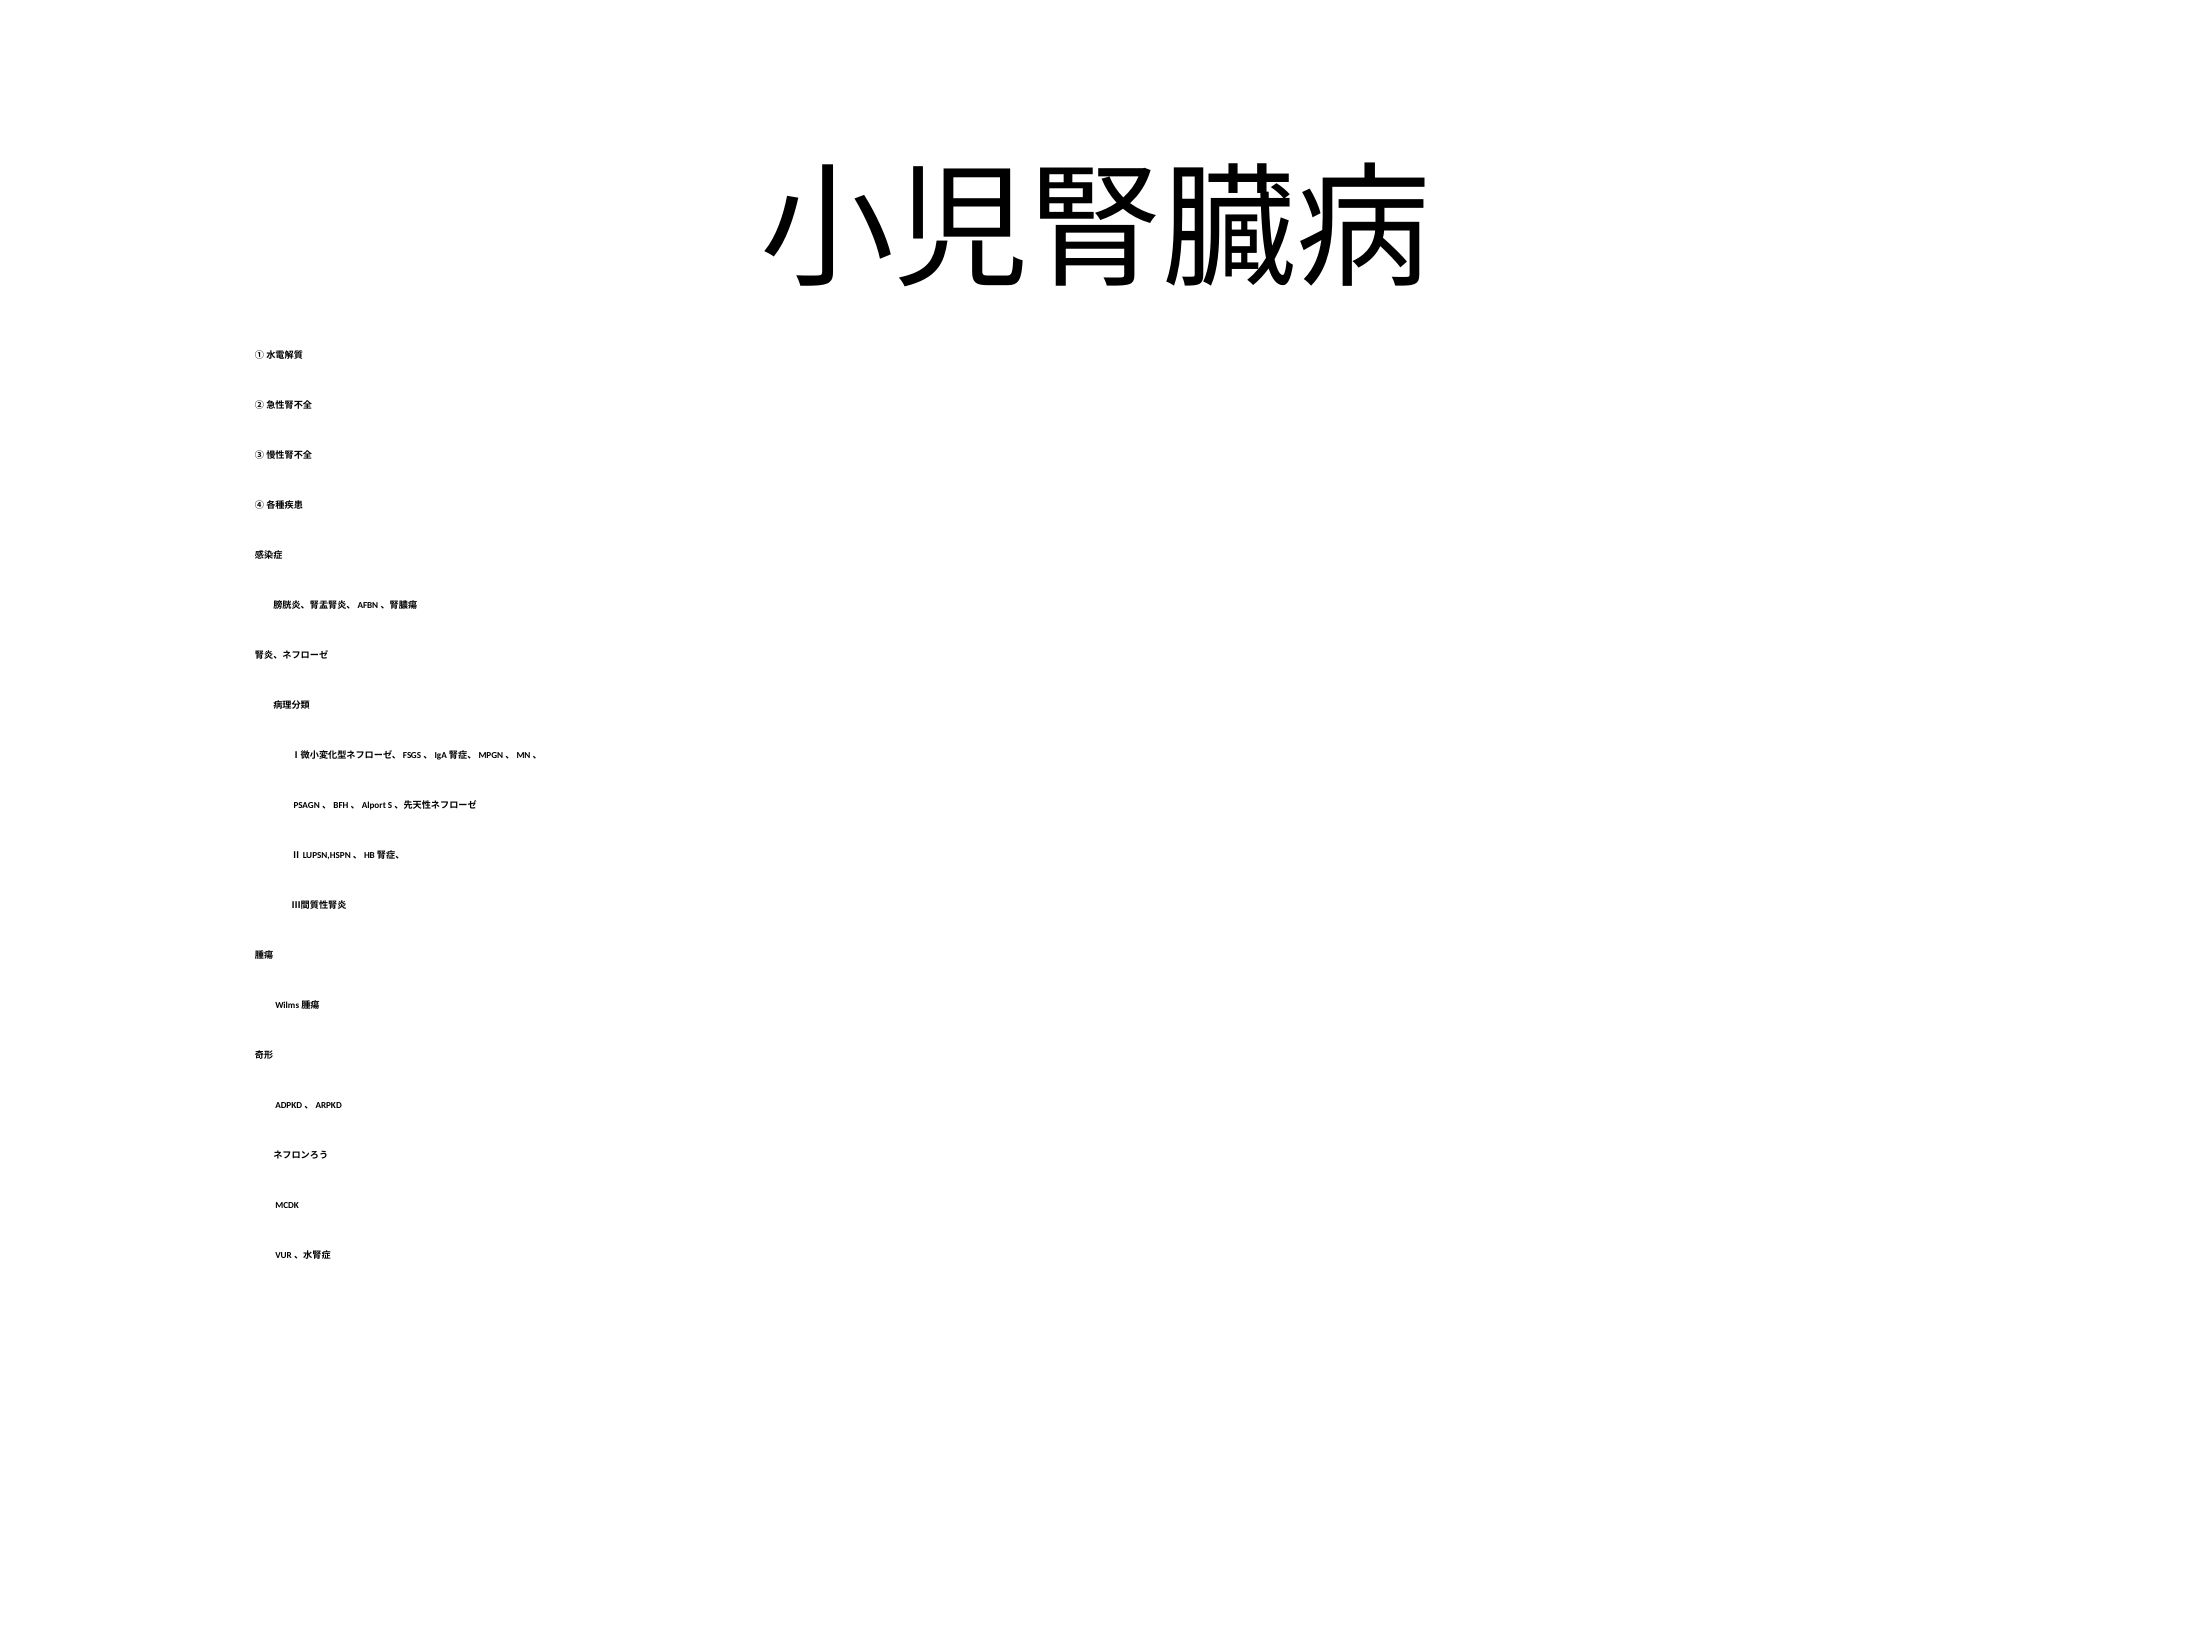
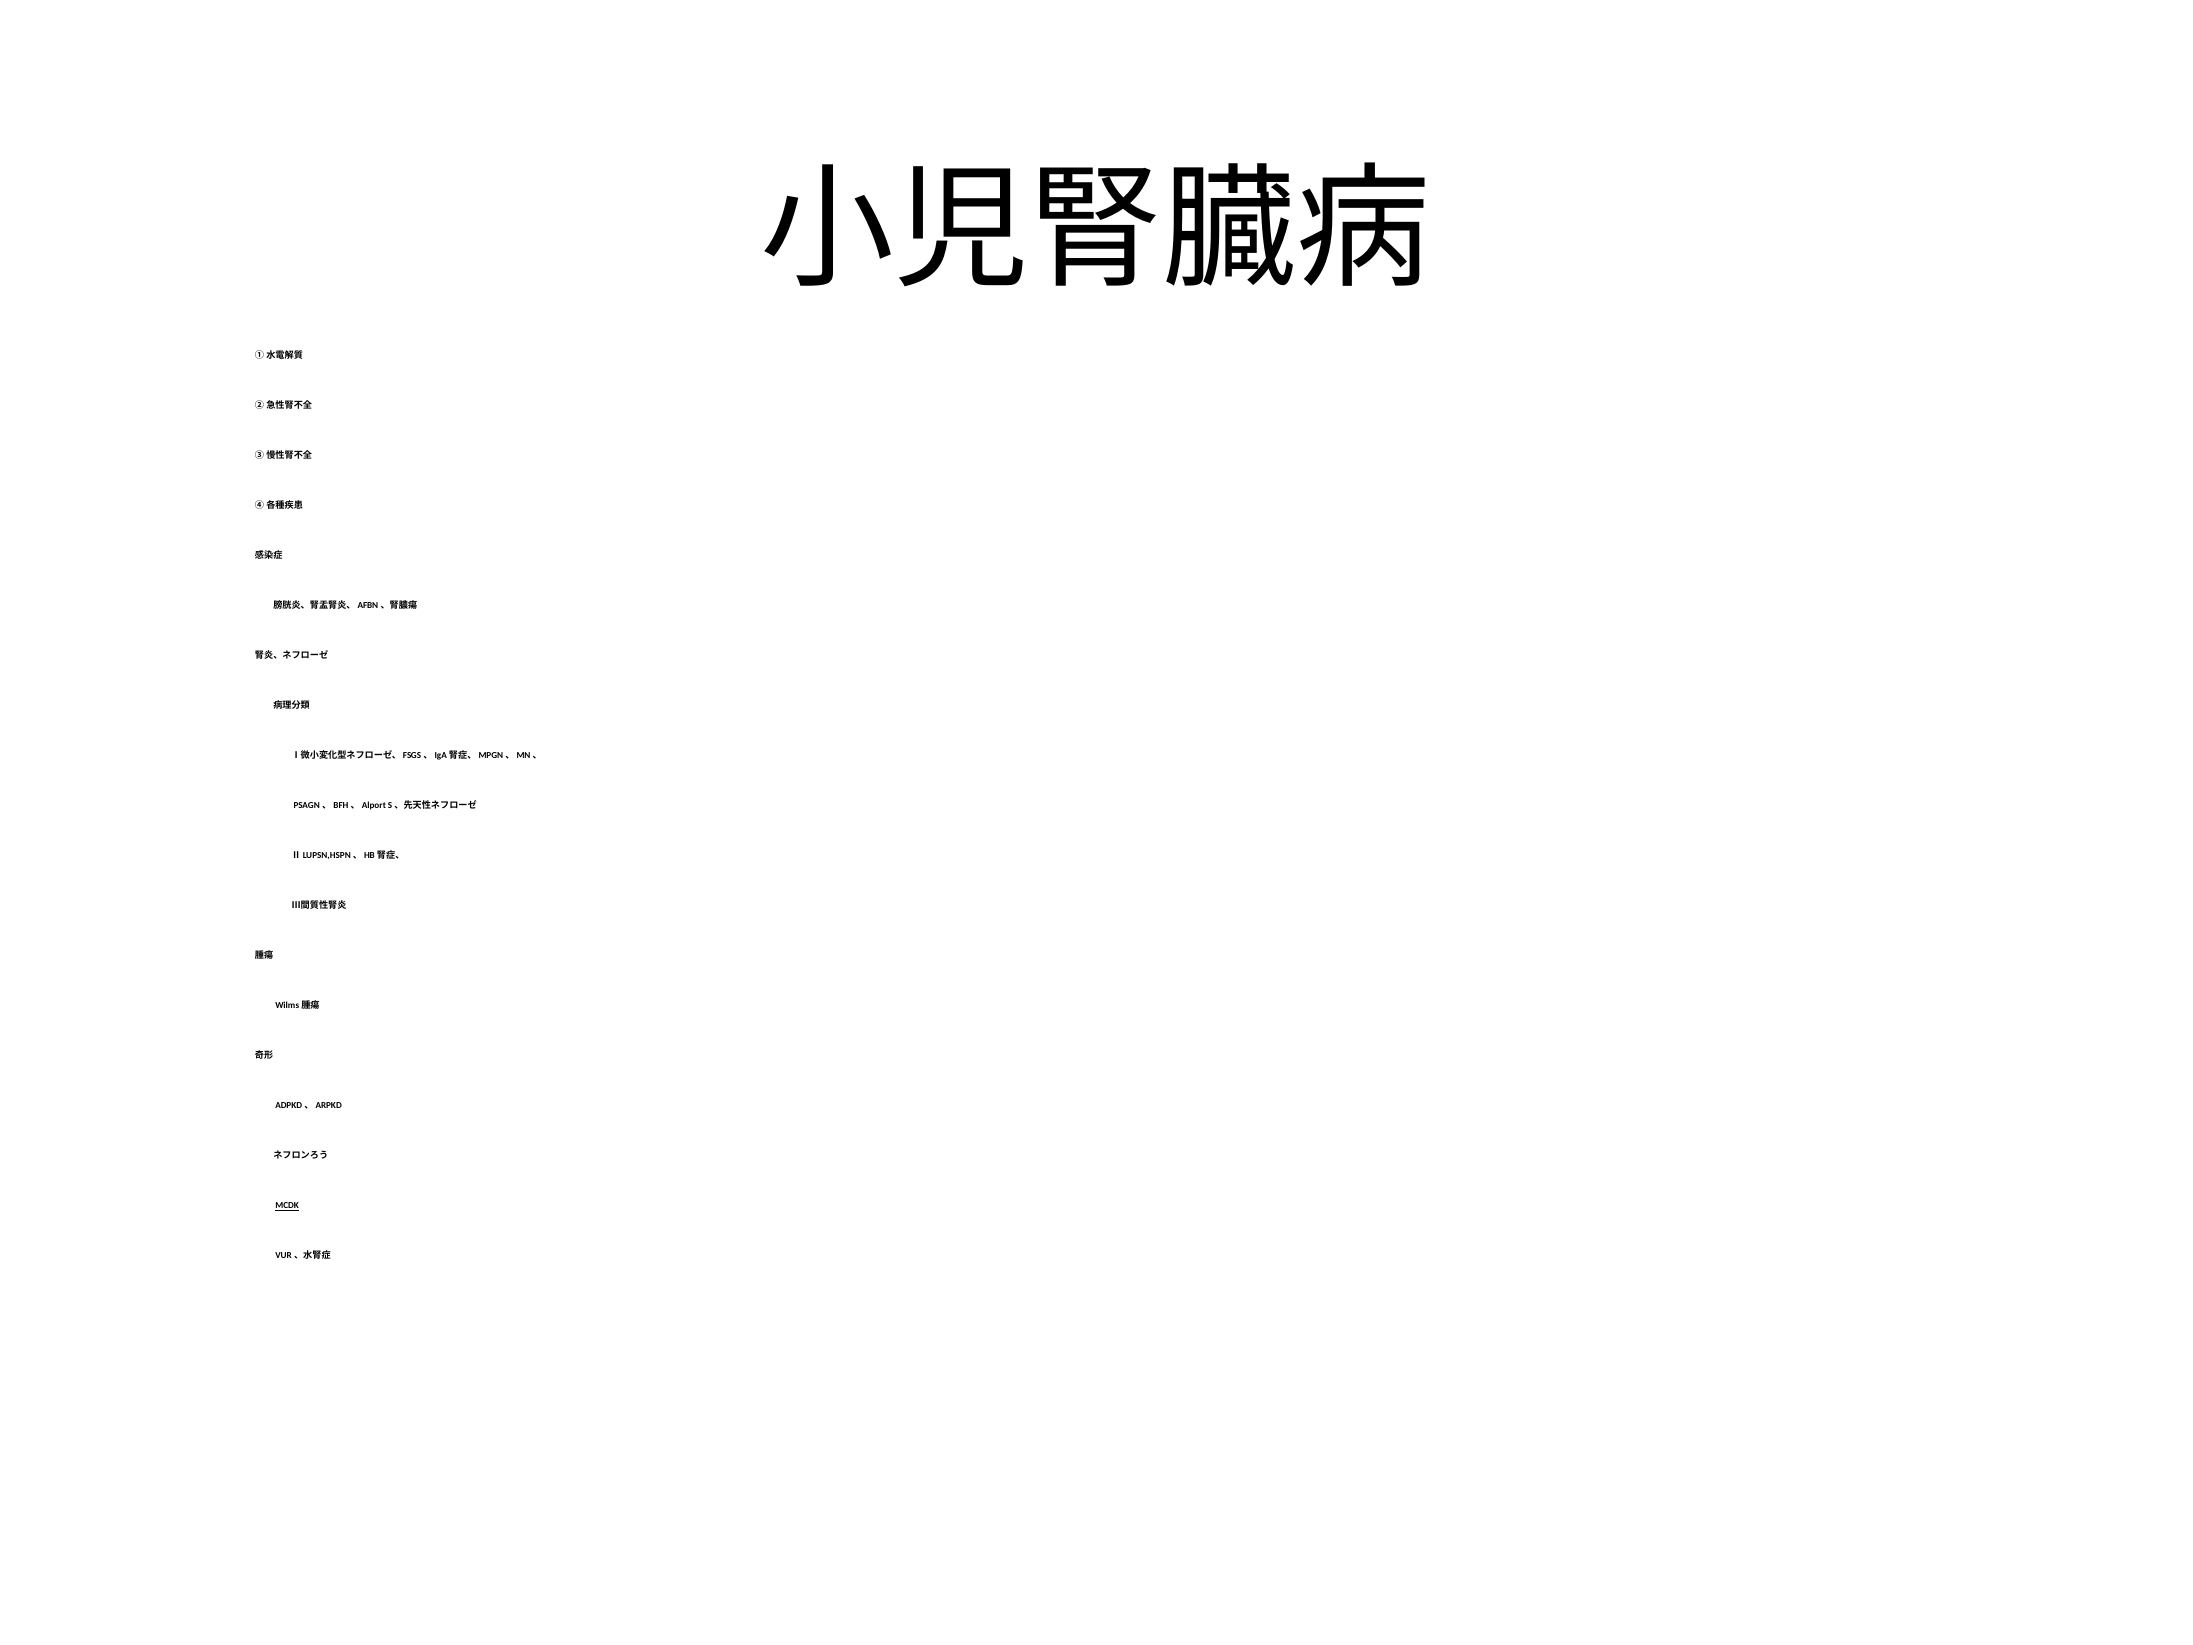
MCDK underline: none -> present
